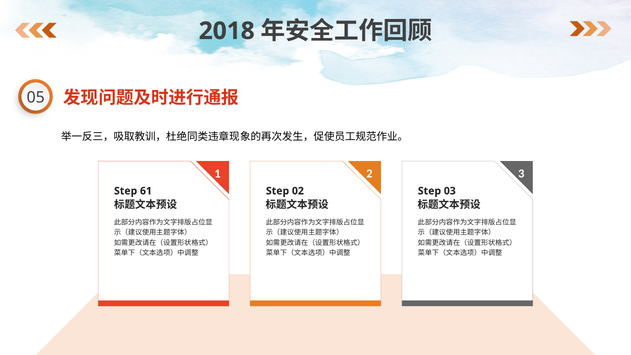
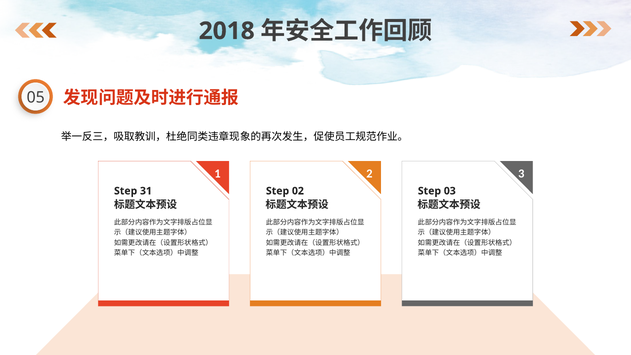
61: 61 -> 31
